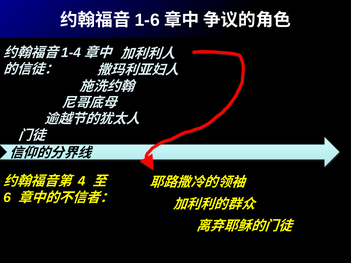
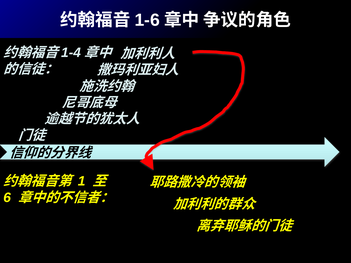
4: 4 -> 1
